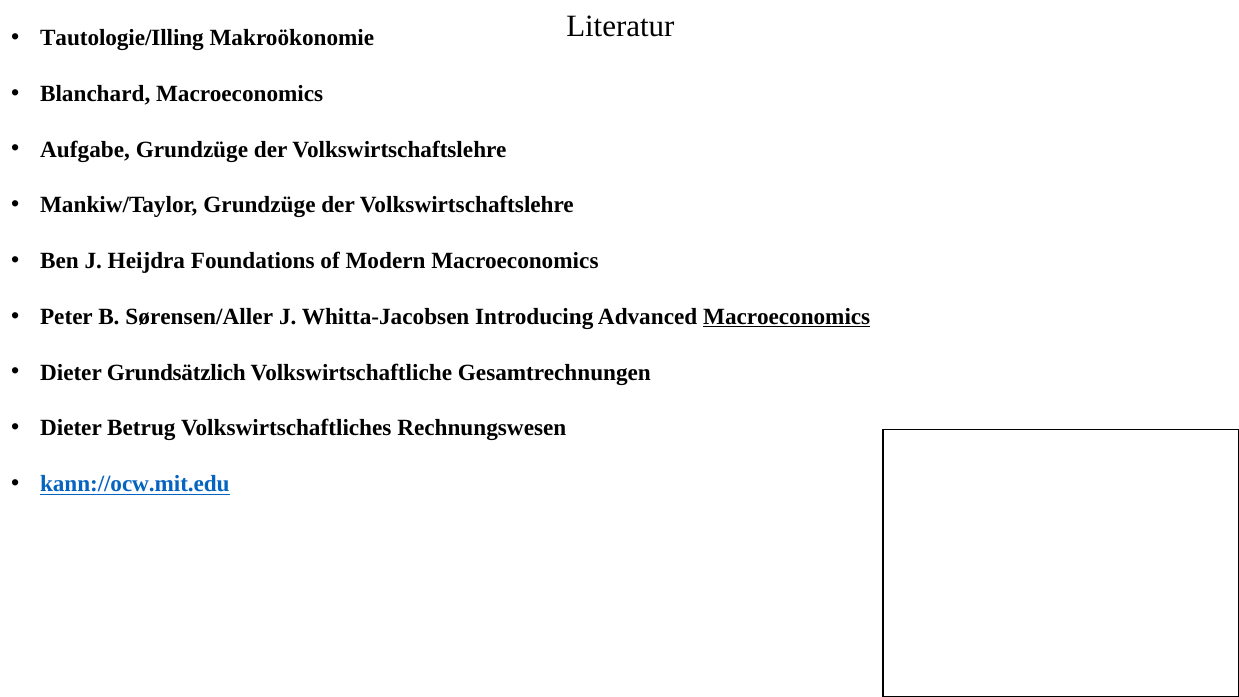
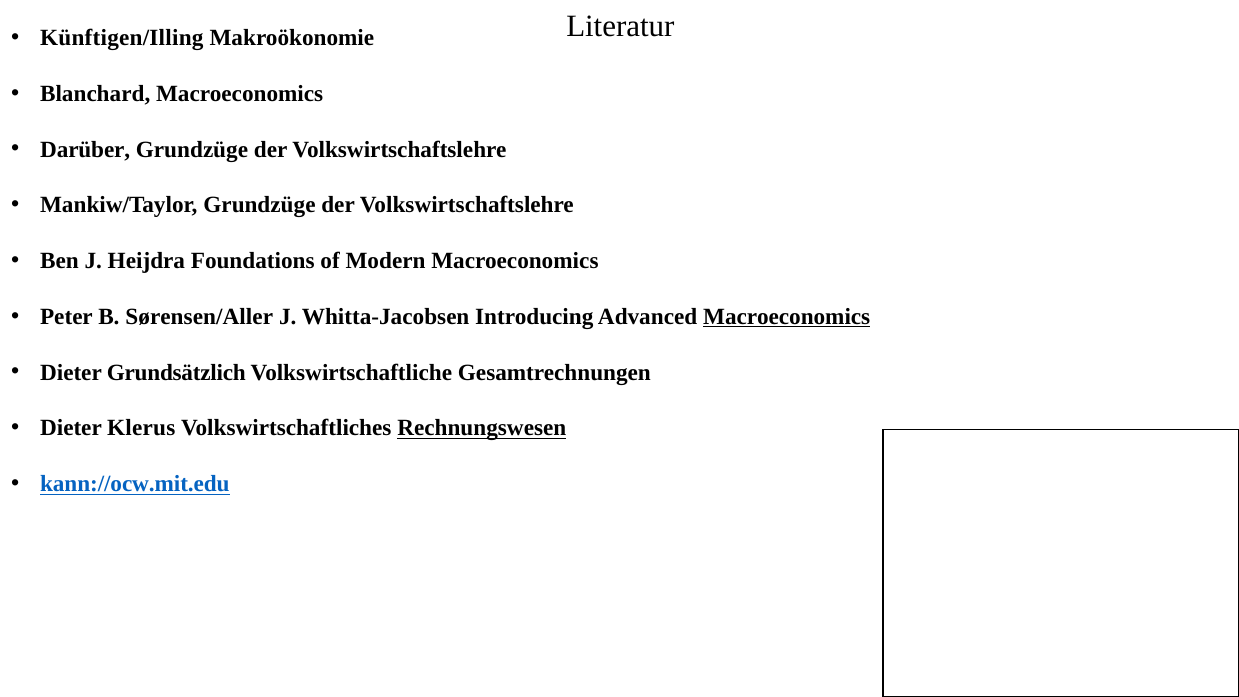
Tautologie/Illing: Tautologie/Illing -> Künftigen/Illing
Aufgabe: Aufgabe -> Darüber
Betrug: Betrug -> Klerus
Rechnungswesen underline: none -> present
